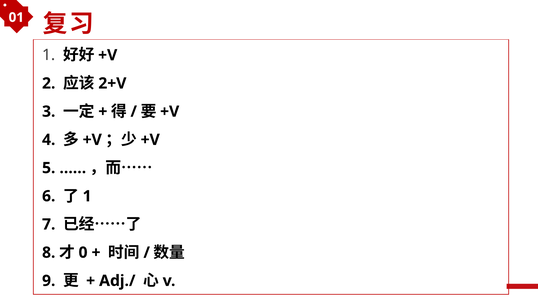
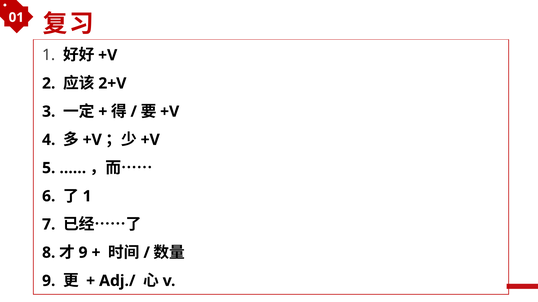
0 at (83, 253): 0 -> 9
